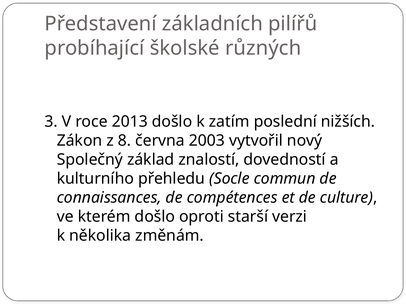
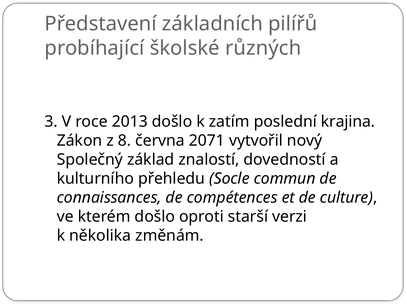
nižších: nižších -> krajina
2003: 2003 -> 2071
